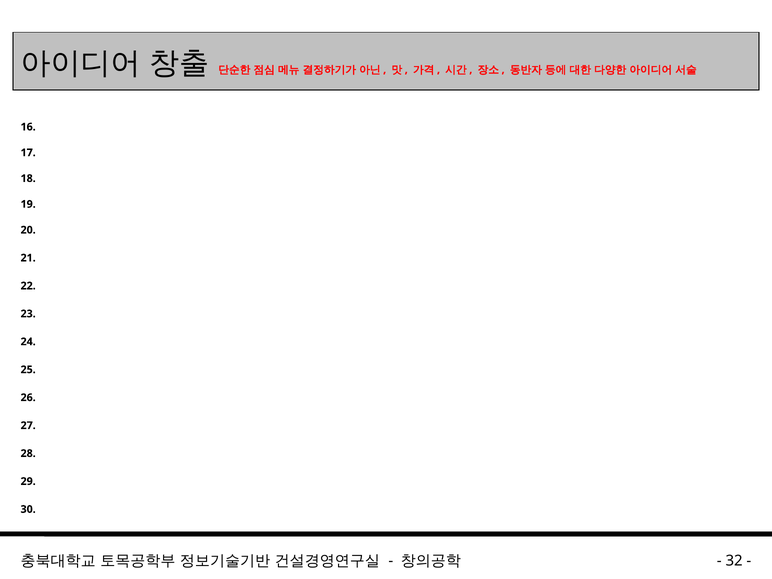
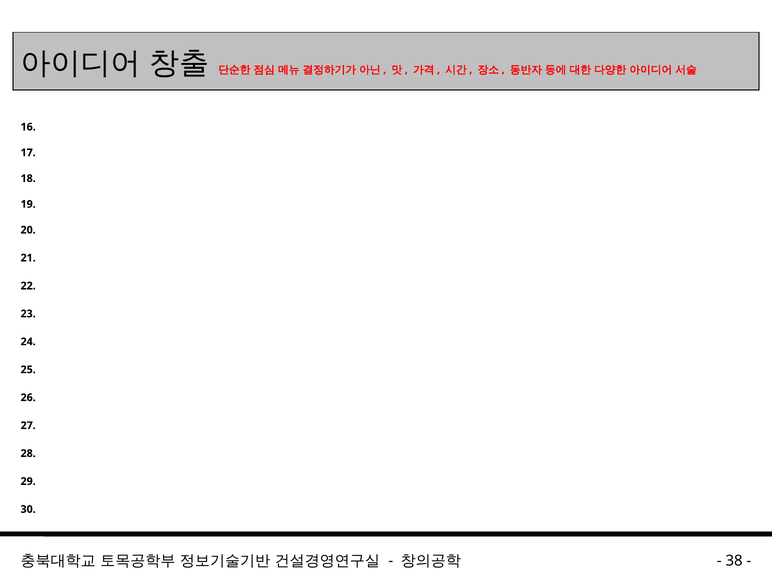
32: 32 -> 38
